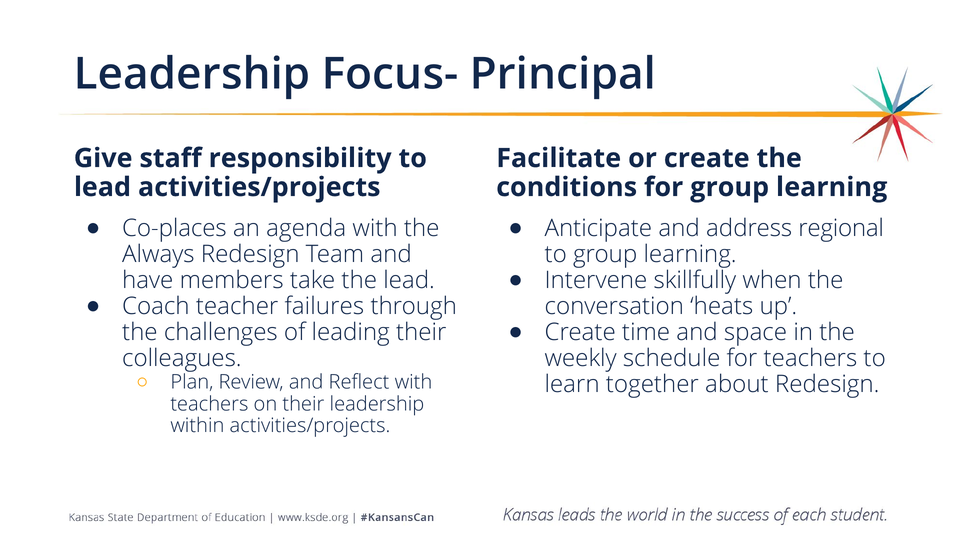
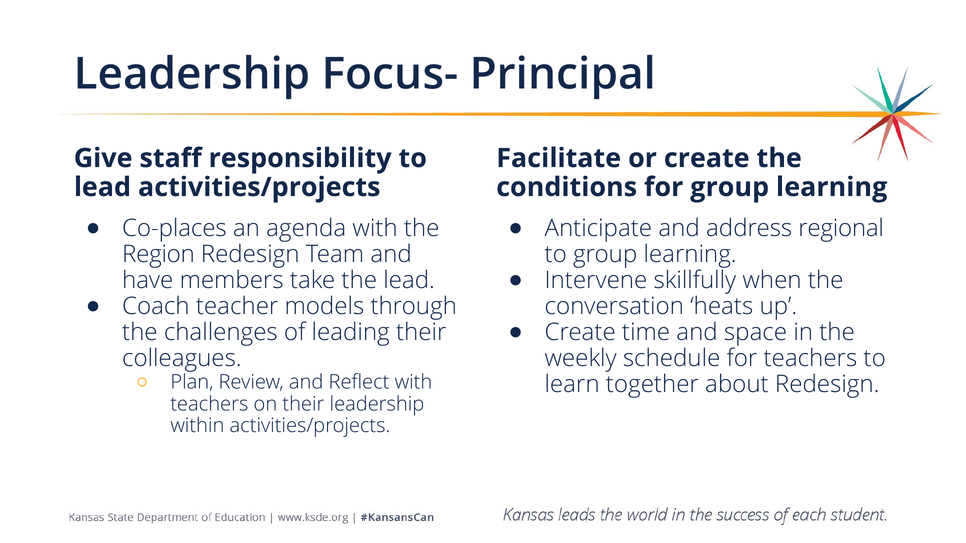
Always: Always -> Region
failures: failures -> models
